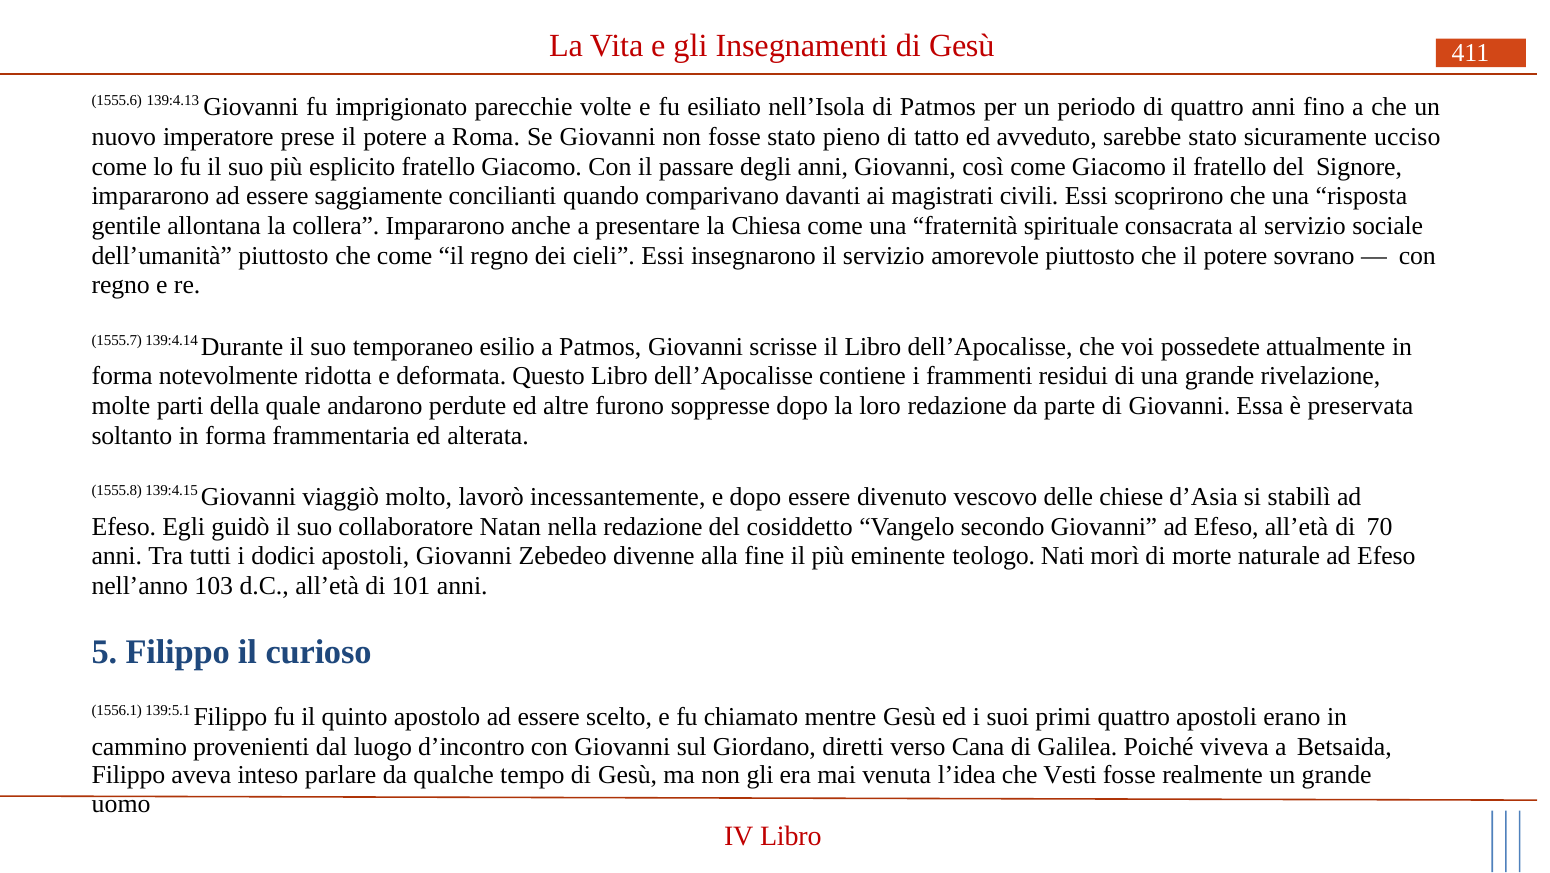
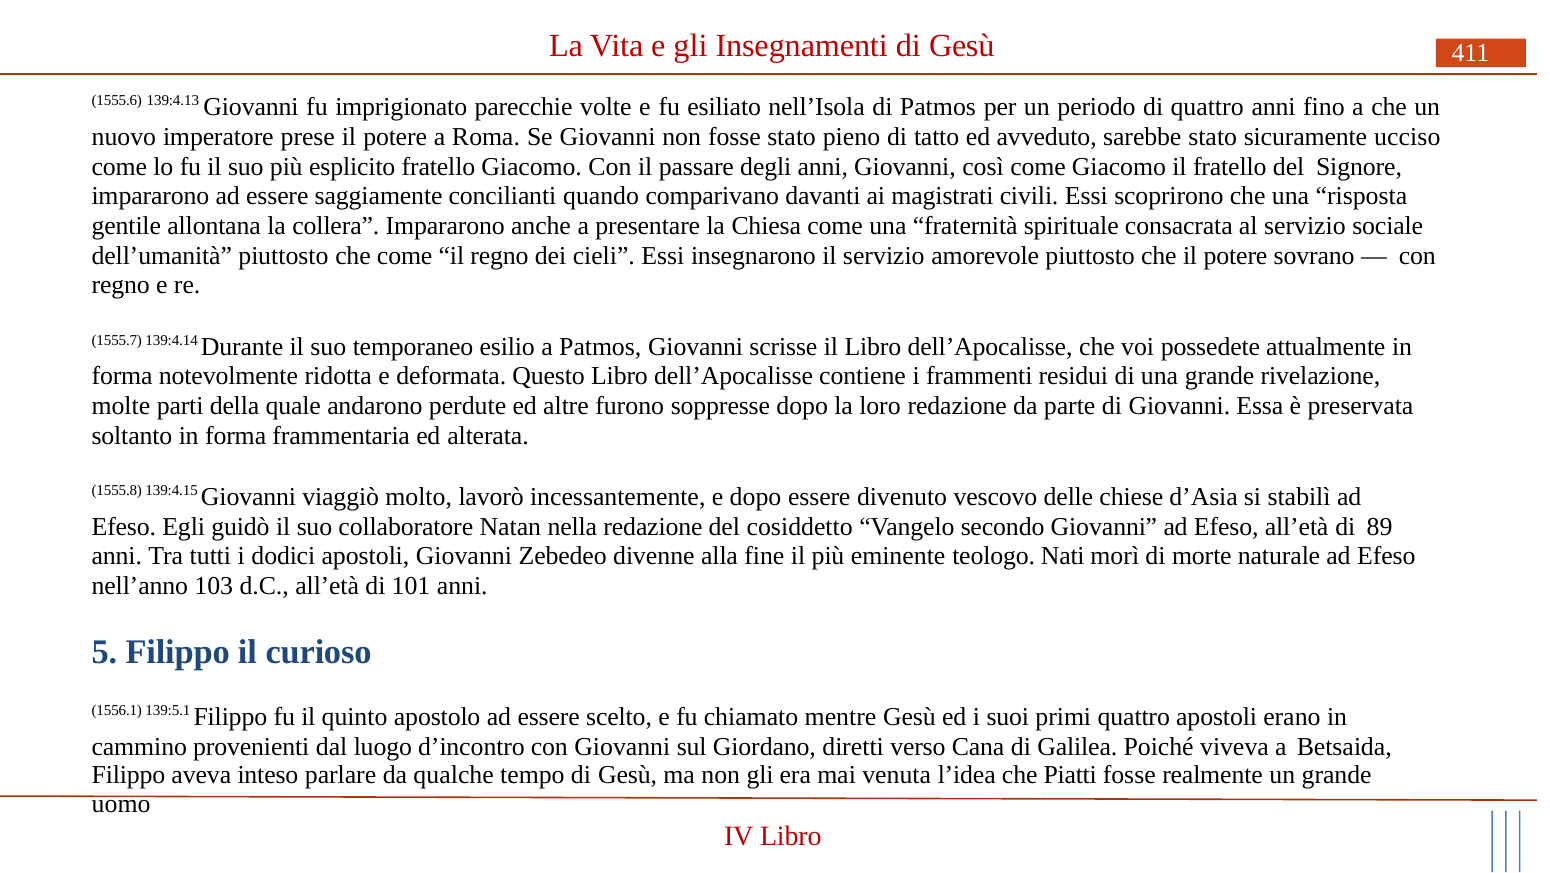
70: 70 -> 89
Vesti: Vesti -> Piatti
